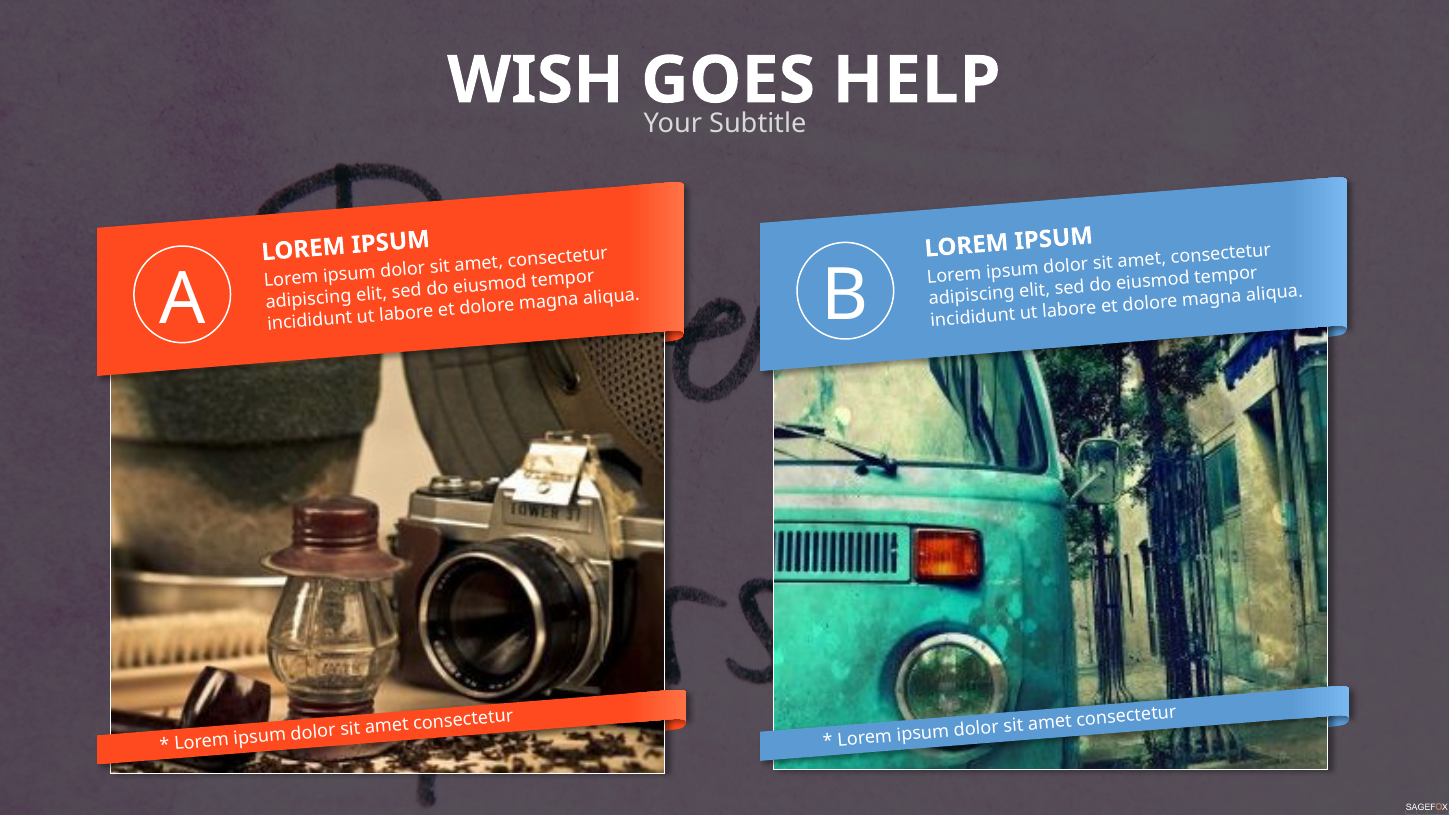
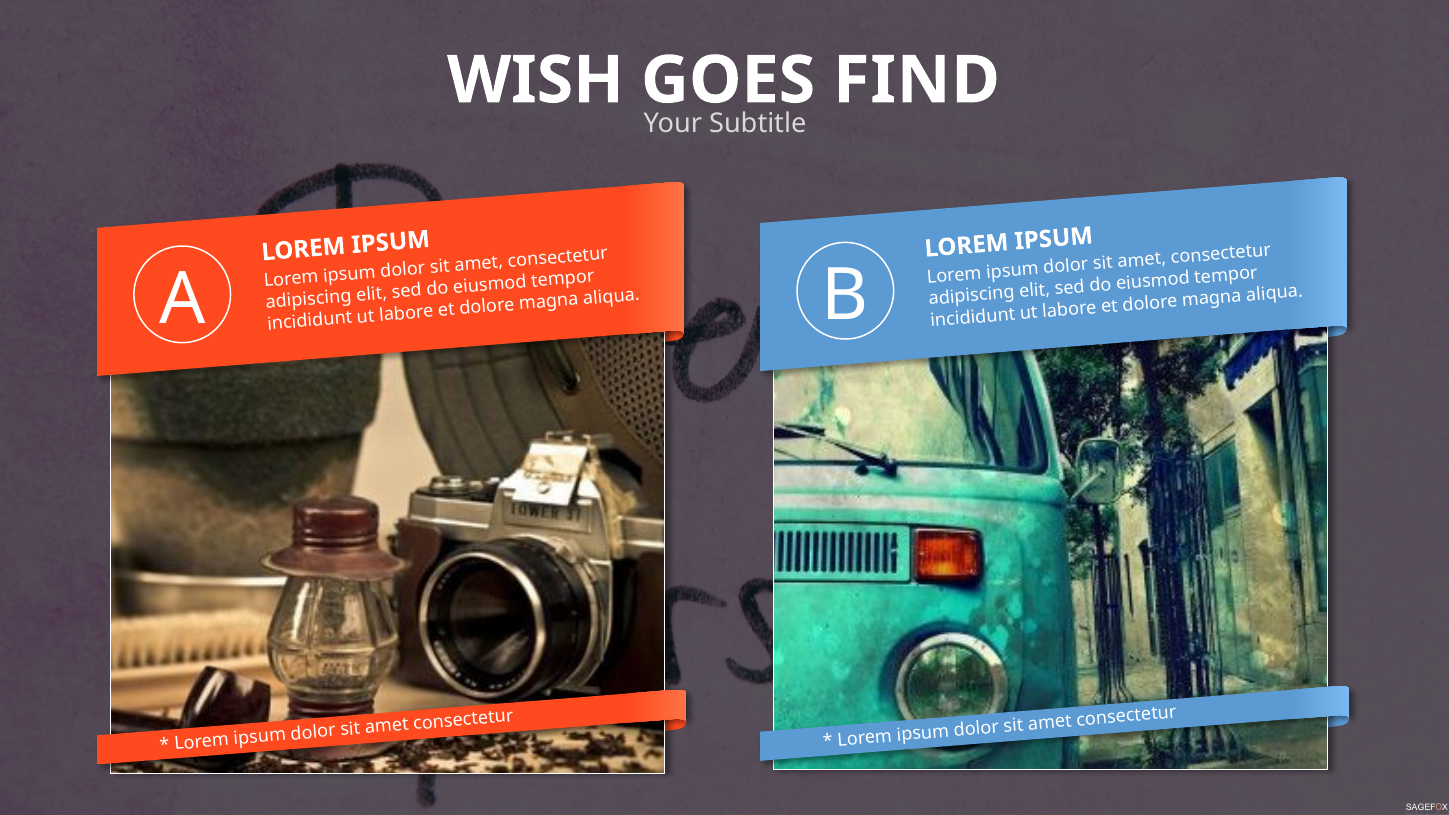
HELP: HELP -> FIND
